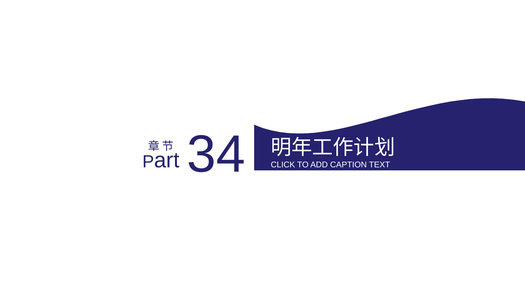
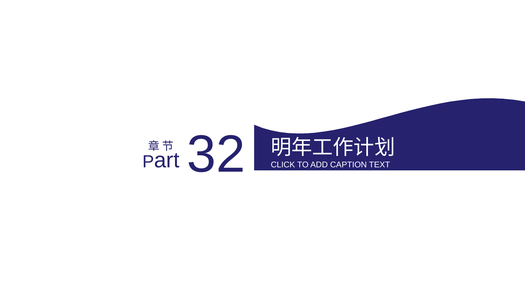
34: 34 -> 32
